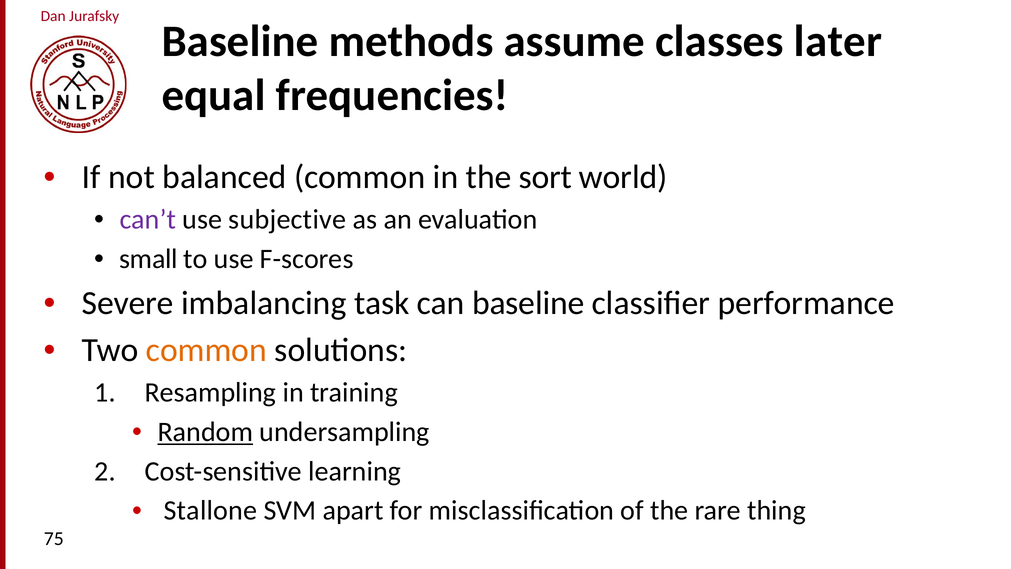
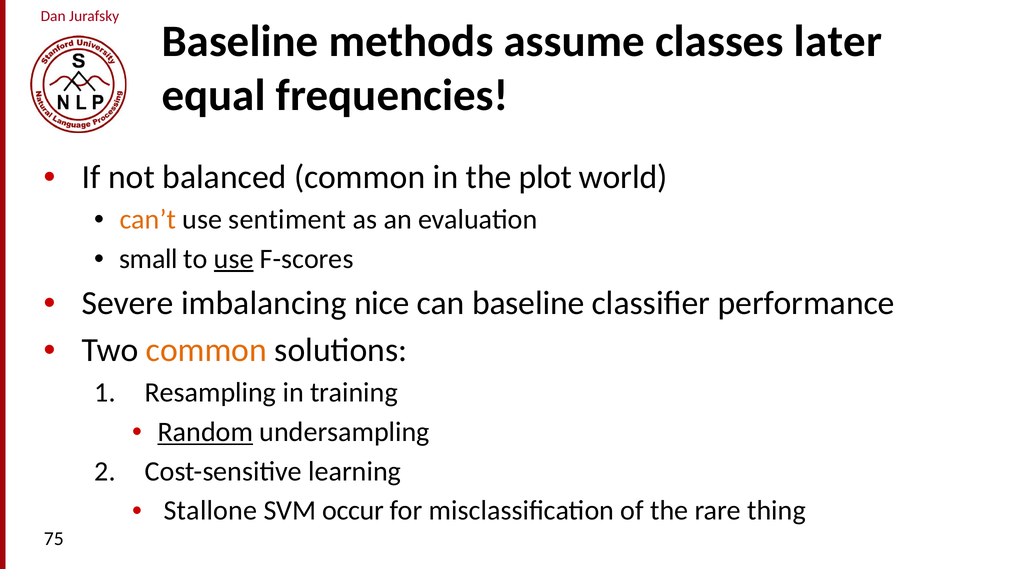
sort: sort -> plot
can’t colour: purple -> orange
subjective: subjective -> sentiment
use at (234, 259) underline: none -> present
task: task -> nice
apart: apart -> occur
